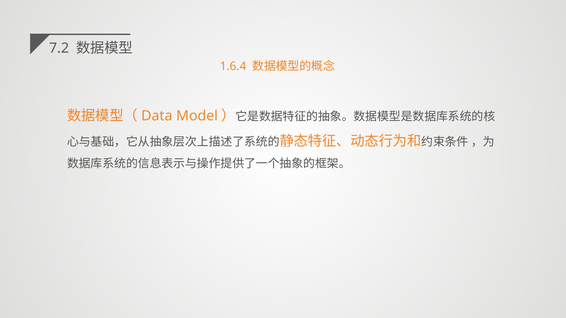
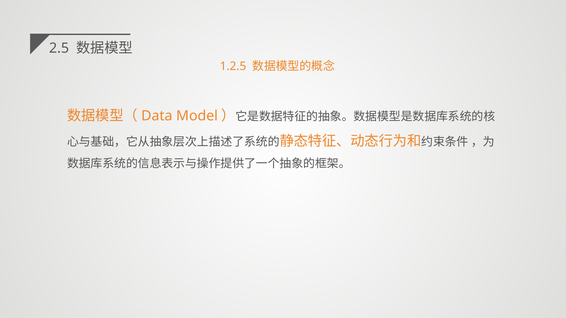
7.2: 7.2 -> 2.5
1.6.4: 1.6.4 -> 1.2.5
